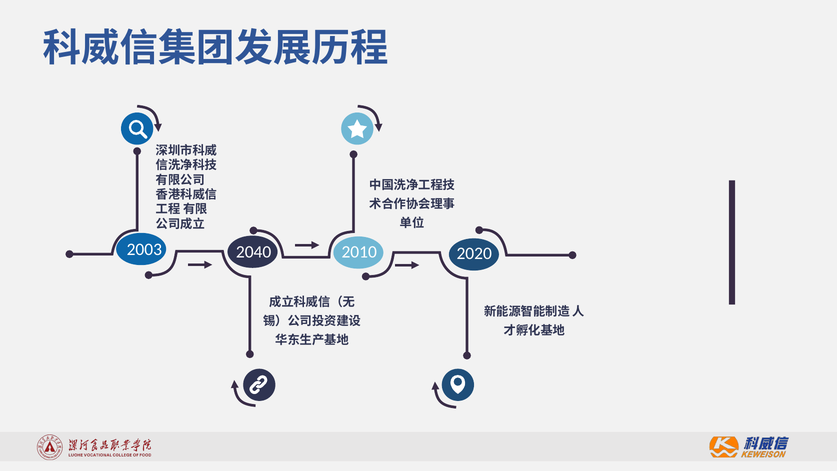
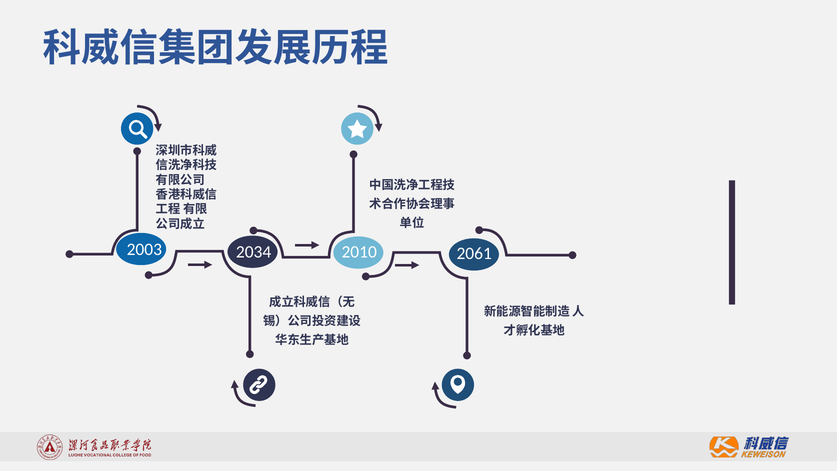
2040: 2040 -> 2034
2020: 2020 -> 2061
